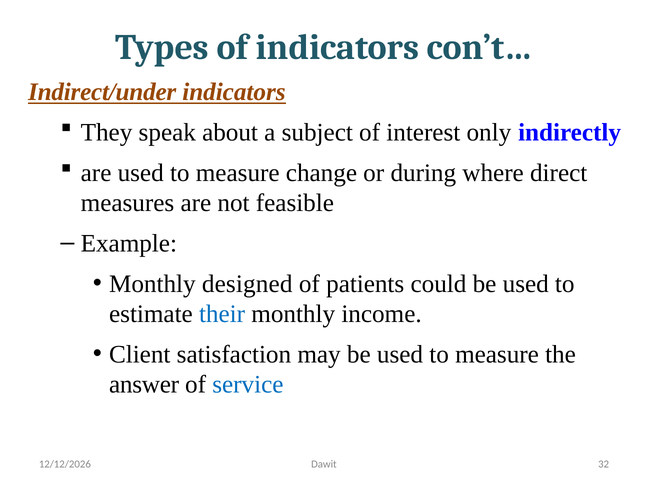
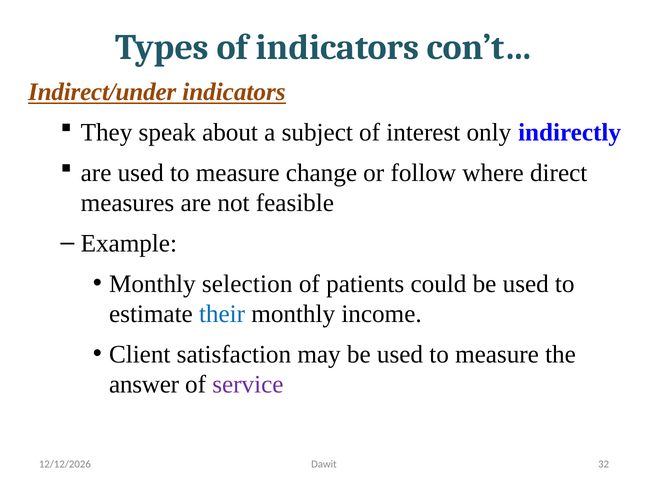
during: during -> follow
designed: designed -> selection
service colour: blue -> purple
